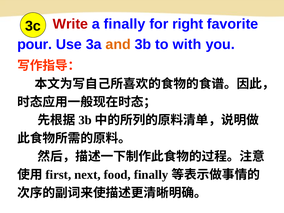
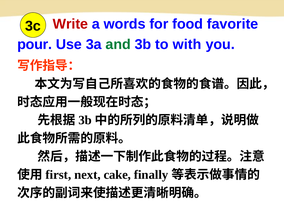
a finally: finally -> words
right: right -> food
and colour: orange -> green
food: food -> cake
